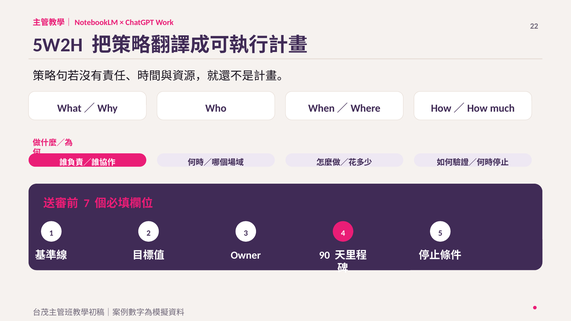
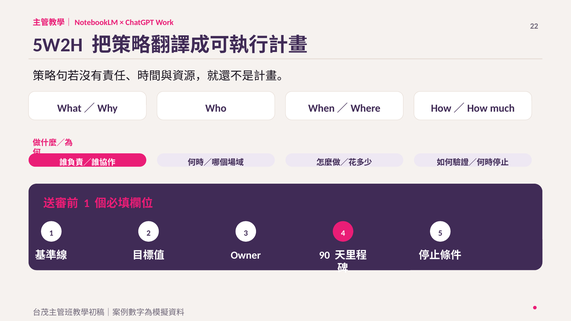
7 at (87, 203): 7 -> 1
